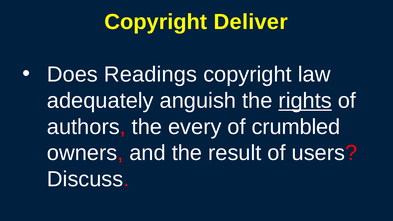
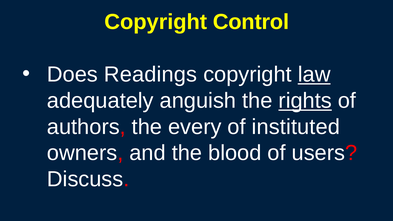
Deliver: Deliver -> Control
law underline: none -> present
crumbled: crumbled -> instituted
result: result -> blood
